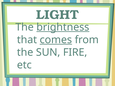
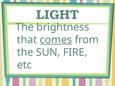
brightness underline: present -> none
